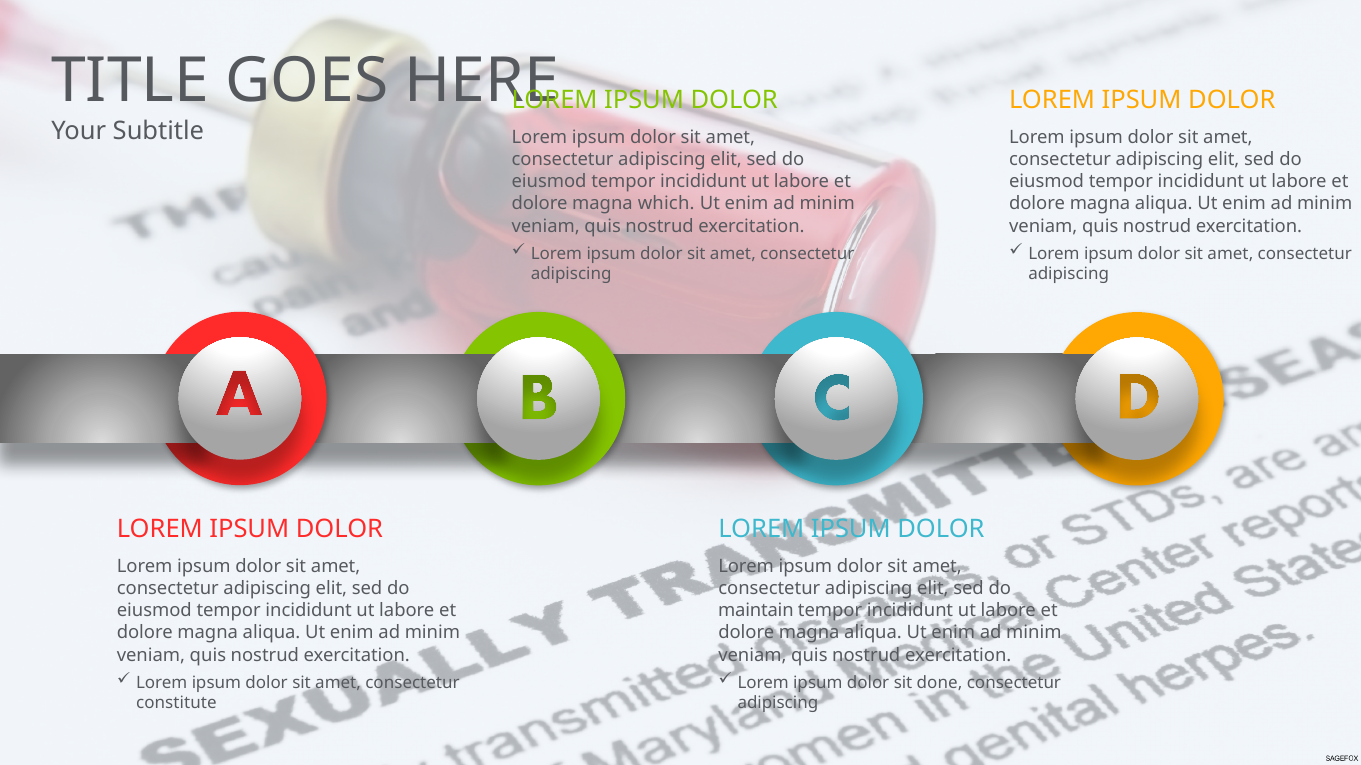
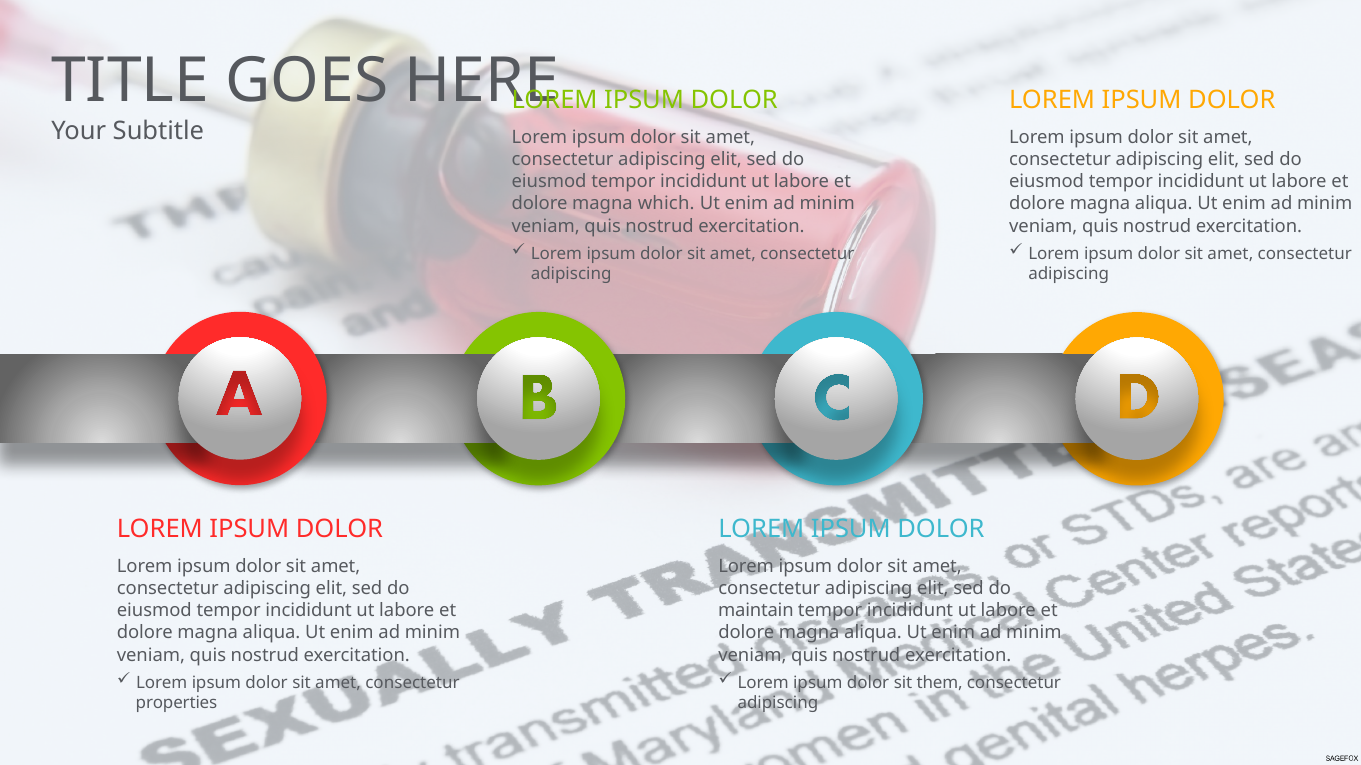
done: done -> them
constitute: constitute -> properties
